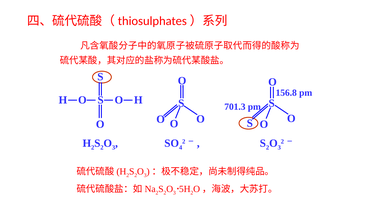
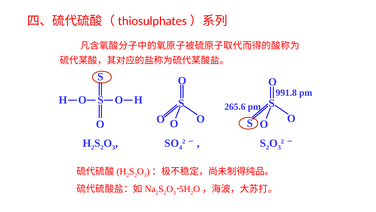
156.8: 156.8 -> 991.8
701.3: 701.3 -> 265.6
